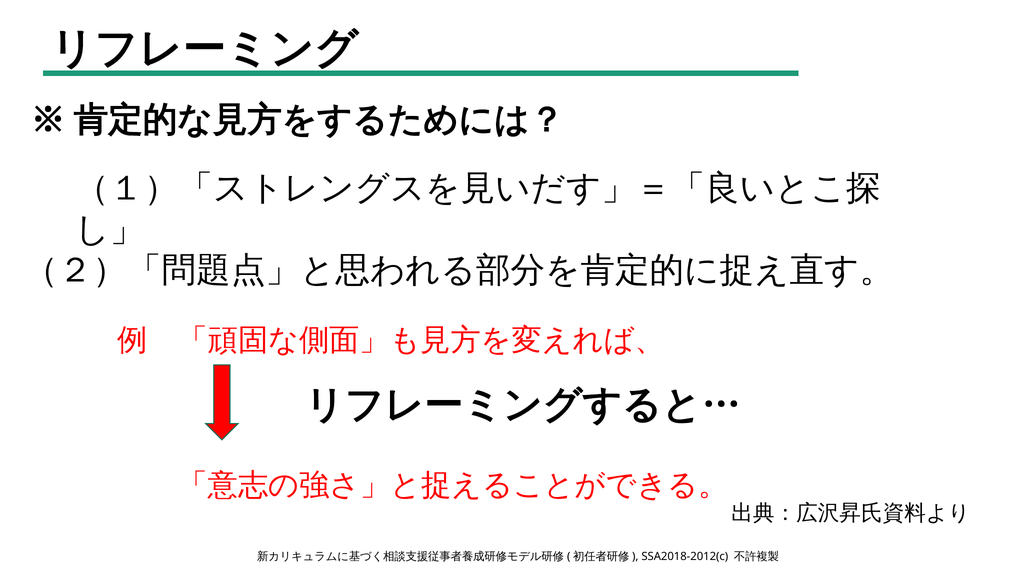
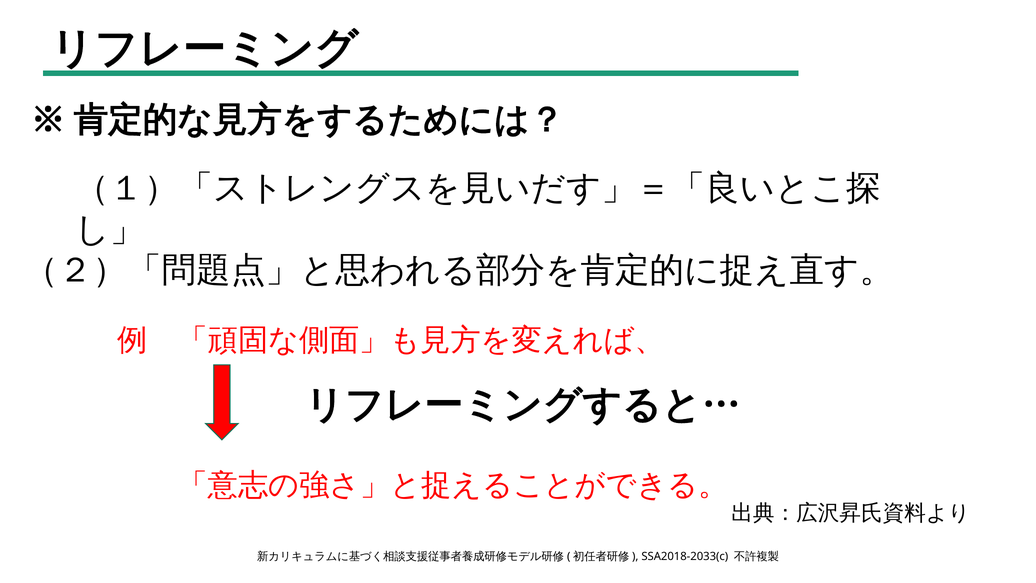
SSA2018-2012(c: SSA2018-2012(c -> SSA2018-2033(c
